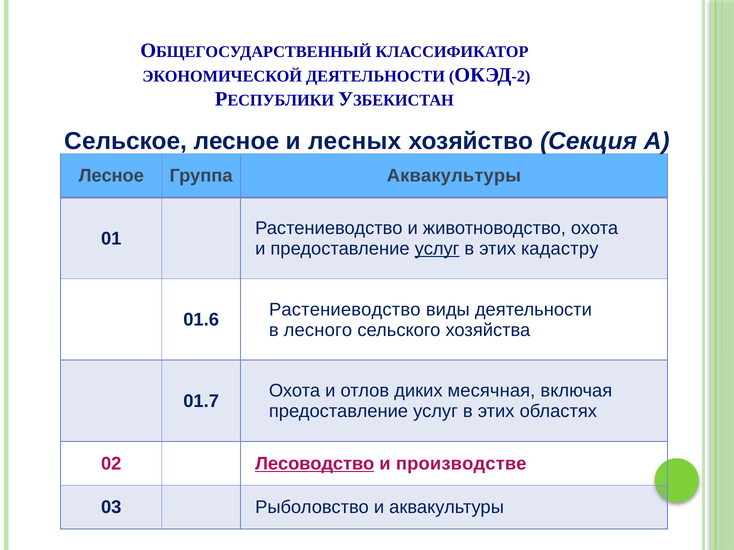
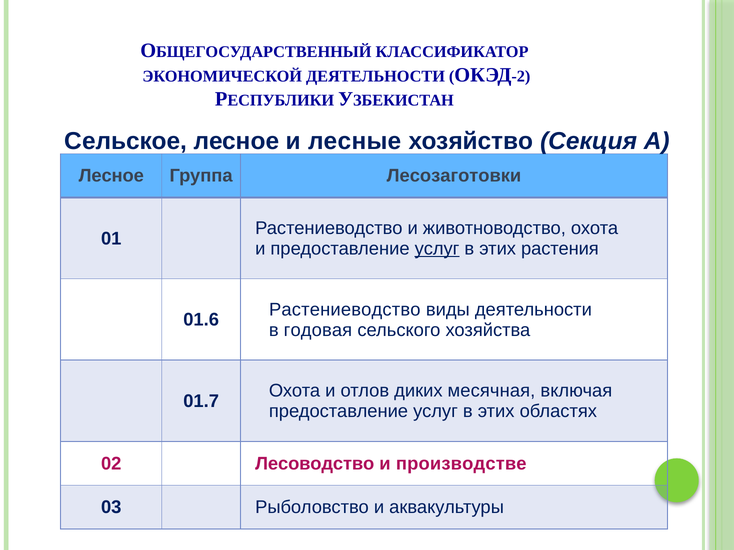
лесных: лесных -> лесные
Группа Аквакультуры: Аквакультуры -> Лесозаготовки
кадастру: кадастру -> растения
лесного: лесного -> годовая
Лесоводство underline: present -> none
